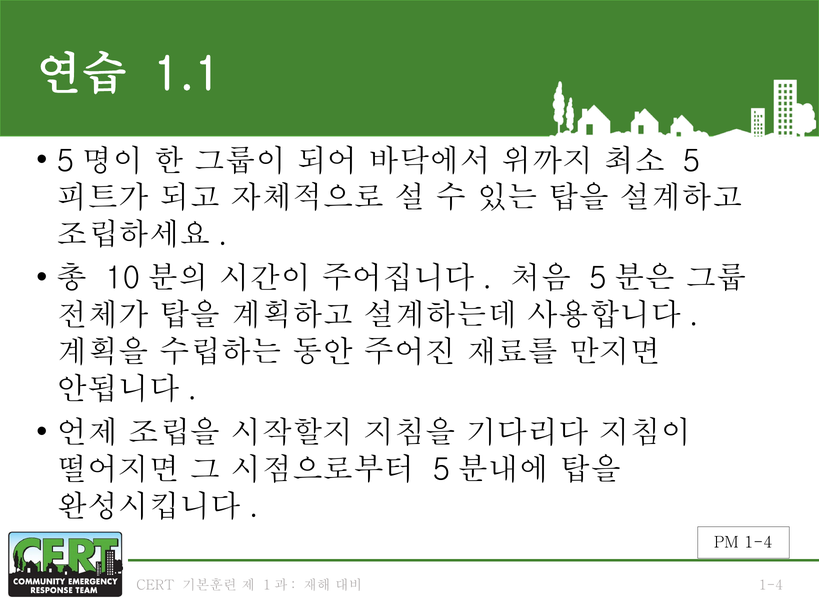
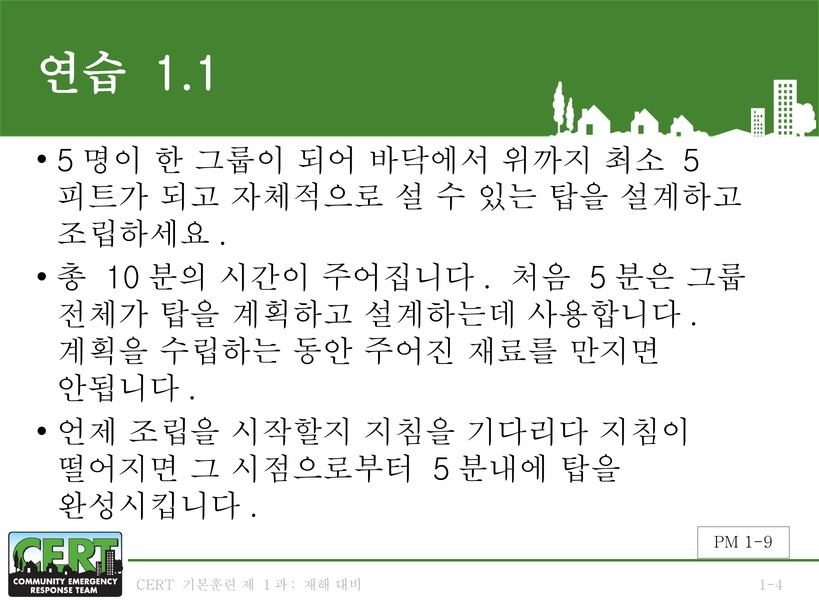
PM 1-4: 1-4 -> 1-9
